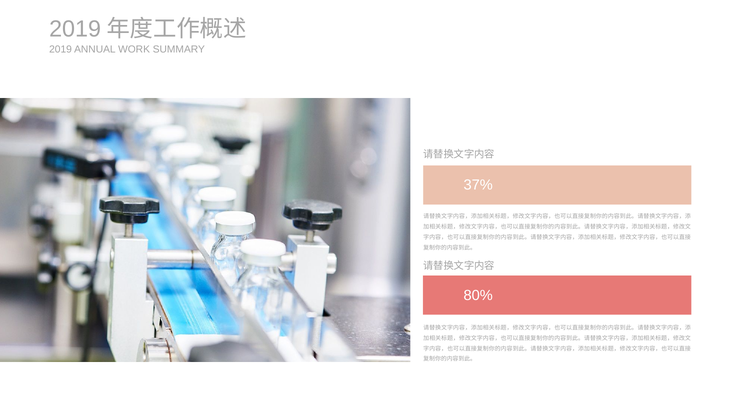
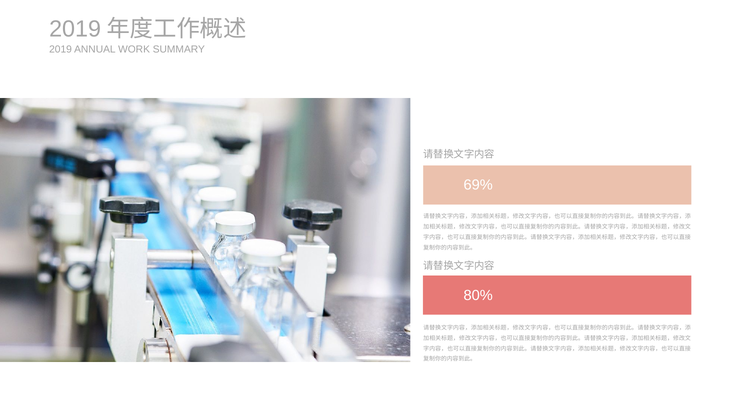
37%: 37% -> 69%
